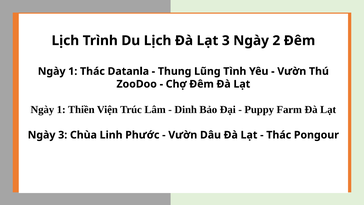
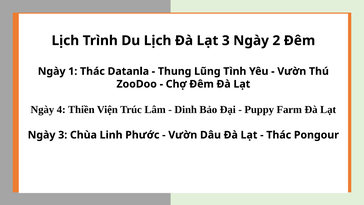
1 at (61, 109): 1 -> 4
